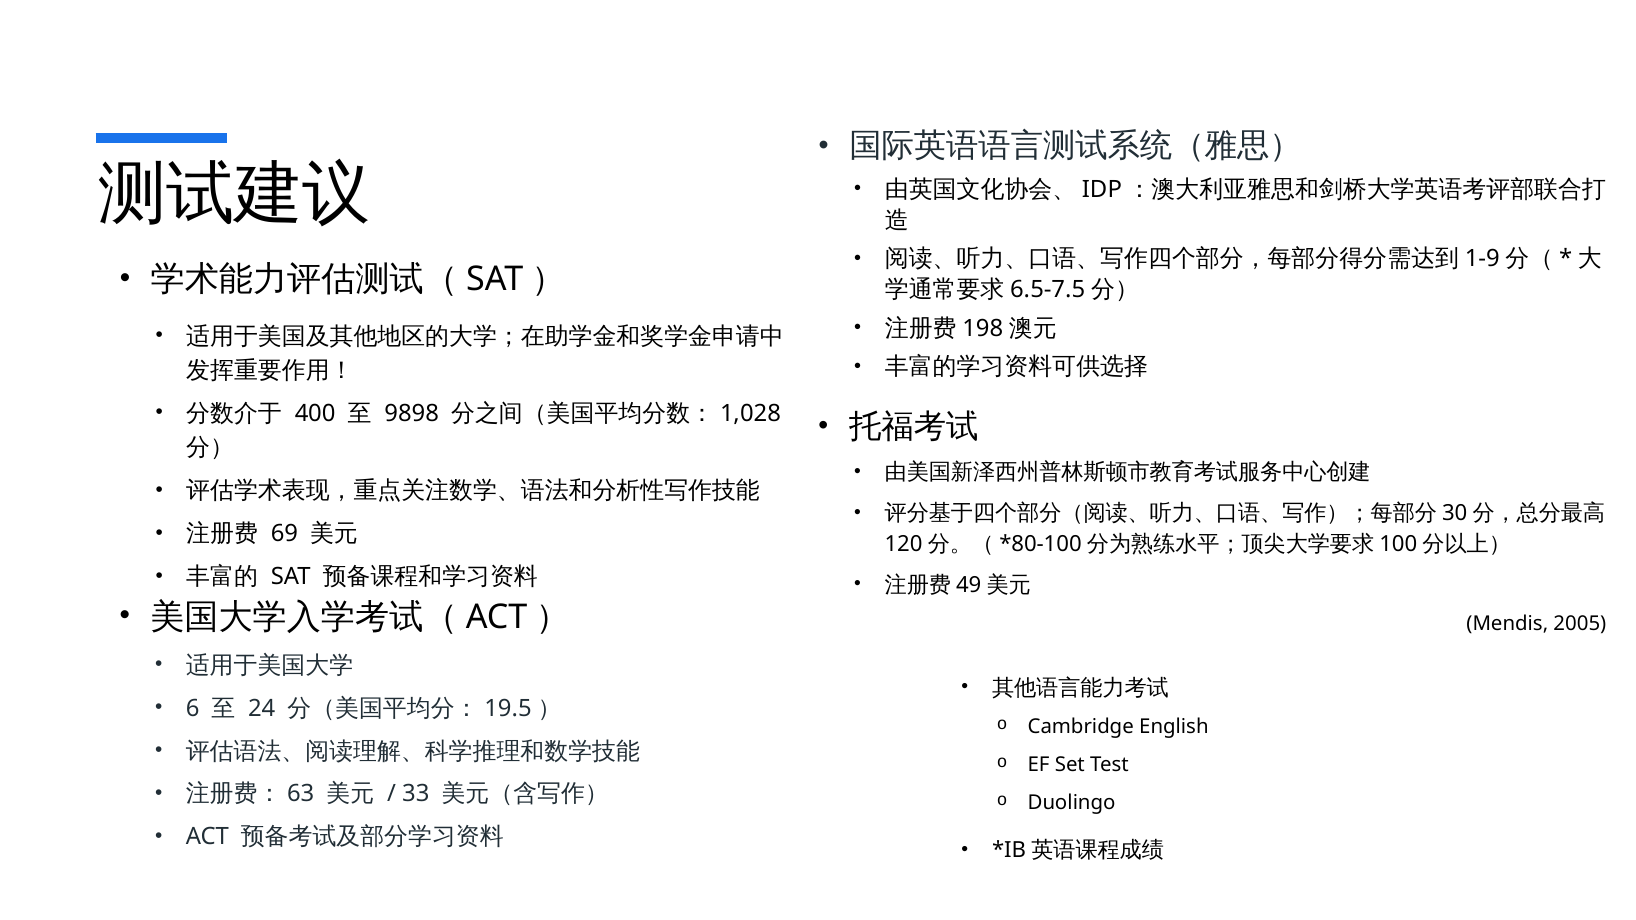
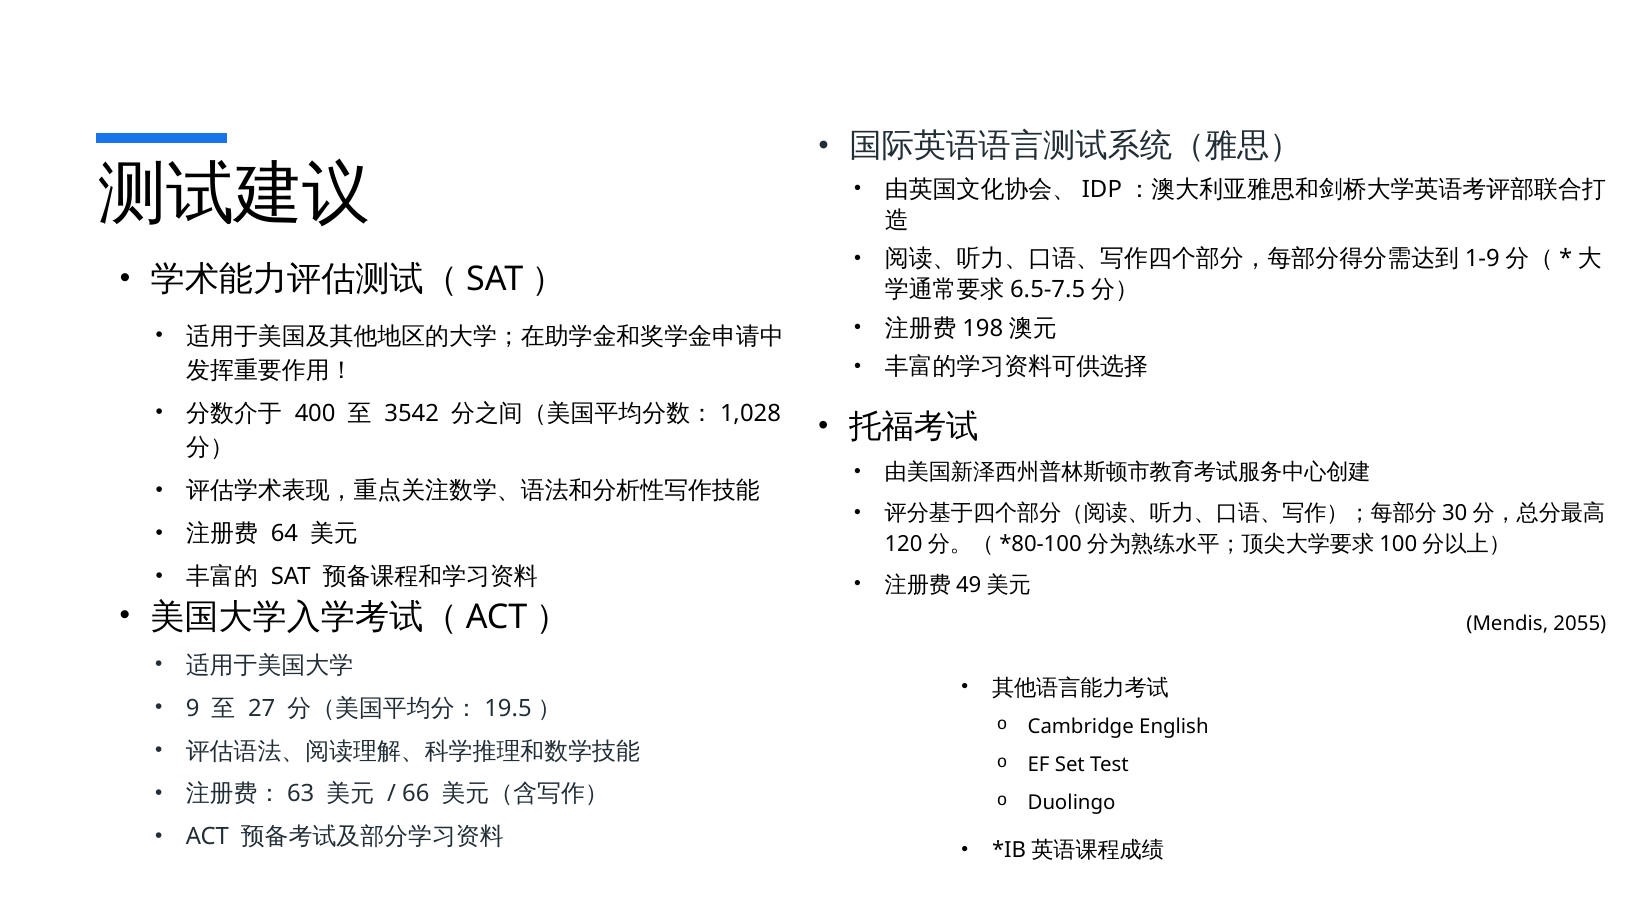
9898: 9898 -> 3542
69: 69 -> 64
2005: 2005 -> 2055
6: 6 -> 9
24: 24 -> 27
33: 33 -> 66
